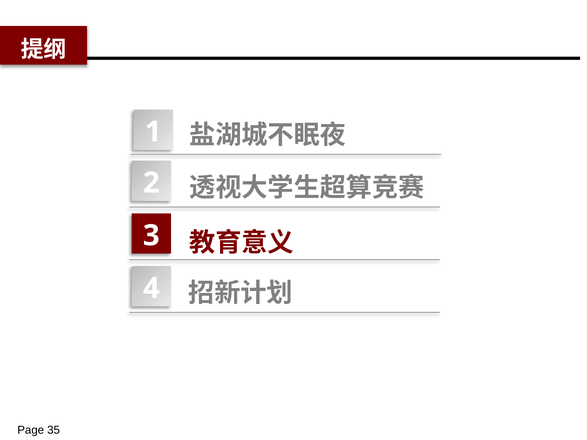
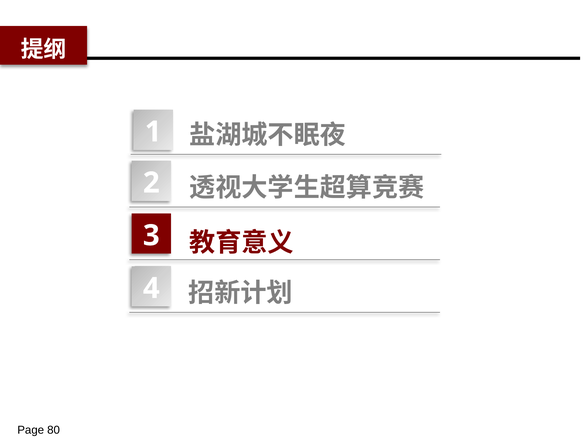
35: 35 -> 80
